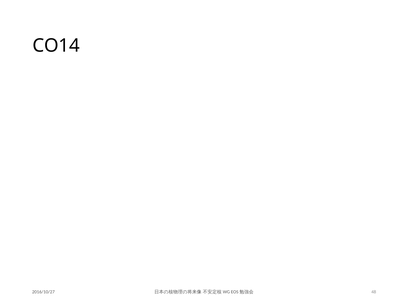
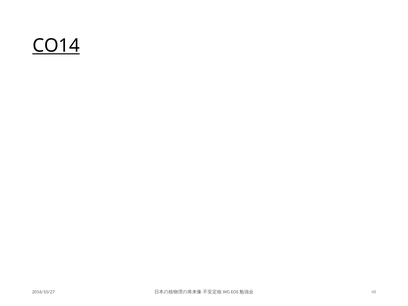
CO14 underline: none -> present
